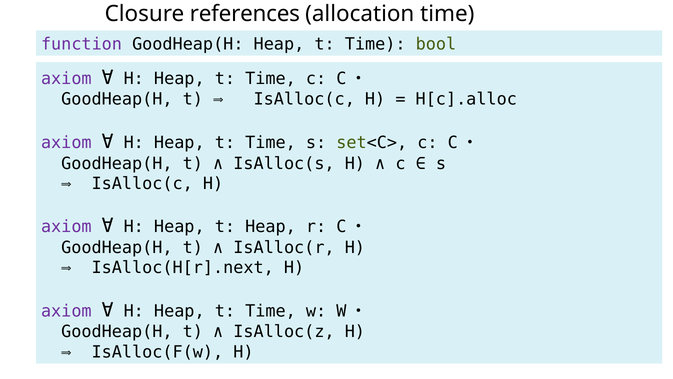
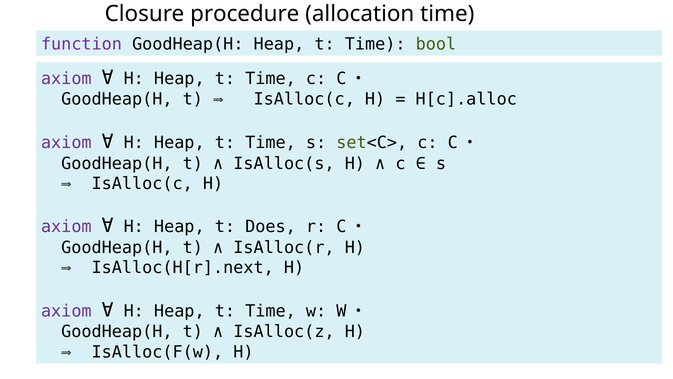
references: references -> procedure
t Heap: Heap -> Does
